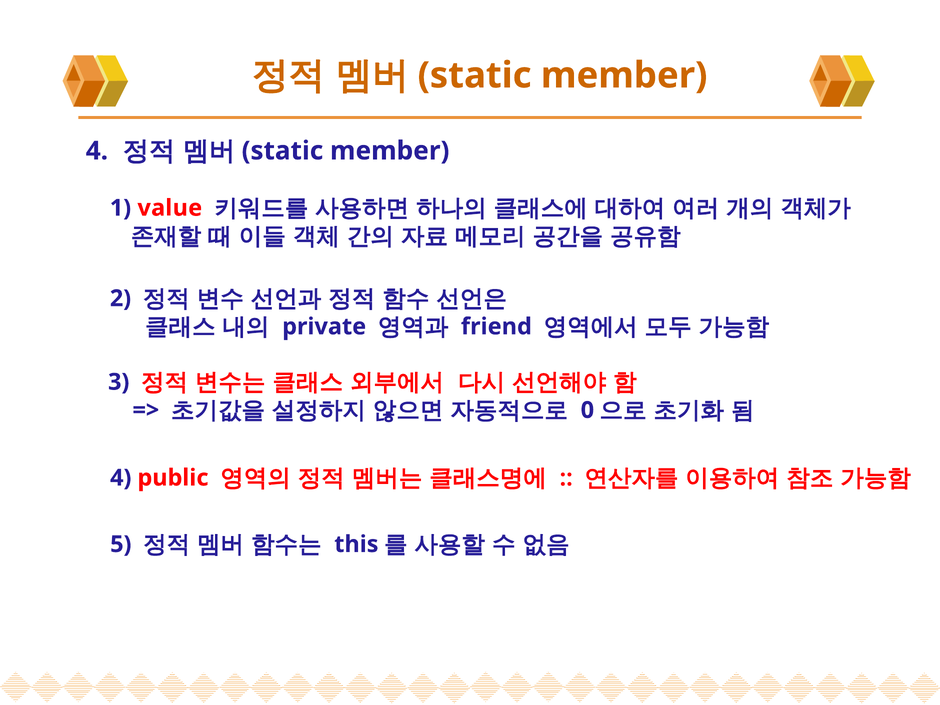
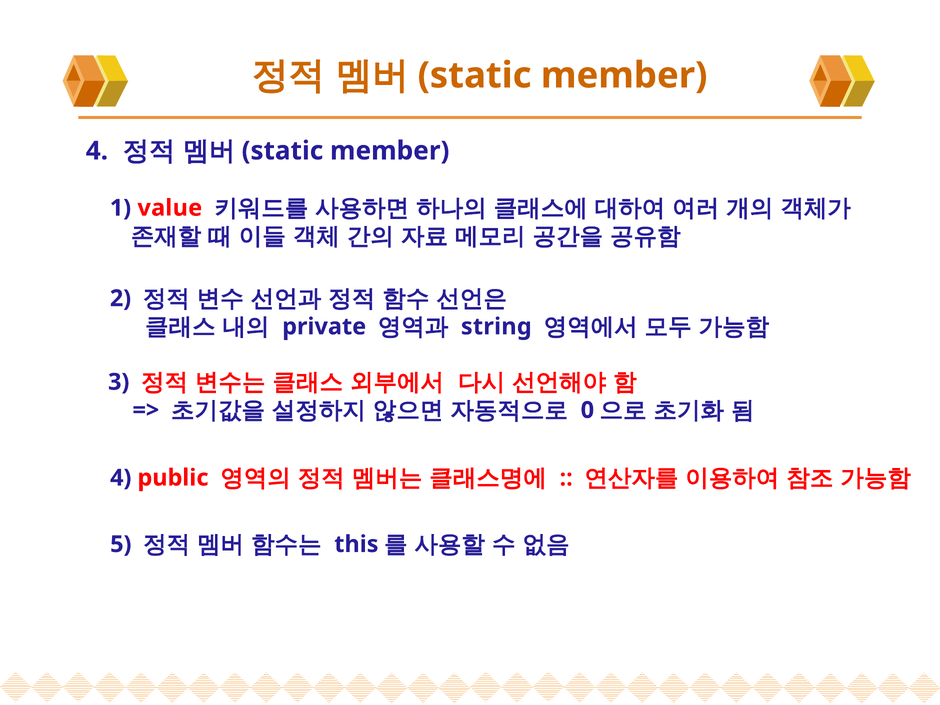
friend: friend -> string
